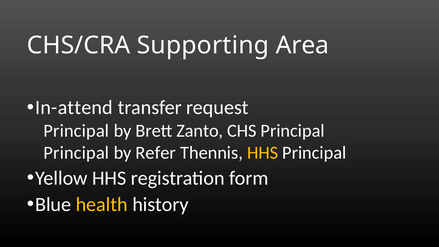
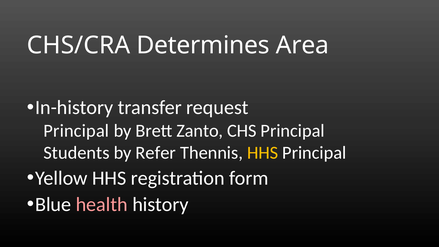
Supporting: Supporting -> Determines
In-attend: In-attend -> In-history
Principal at (76, 153): Principal -> Students
health colour: yellow -> pink
